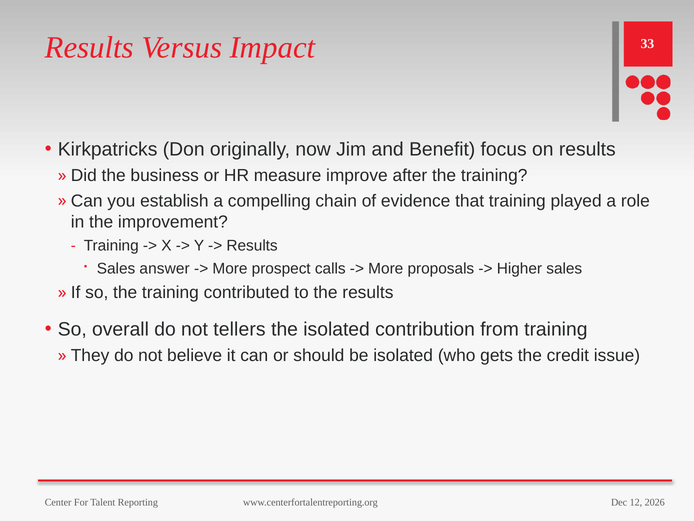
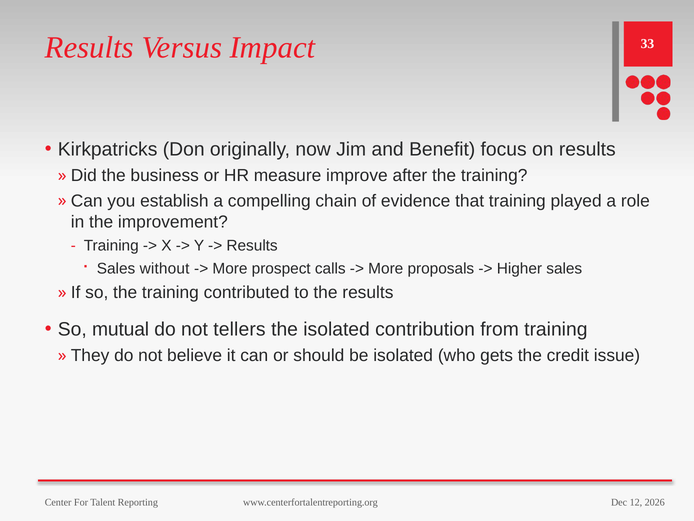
answer: answer -> without
overall: overall -> mutual
